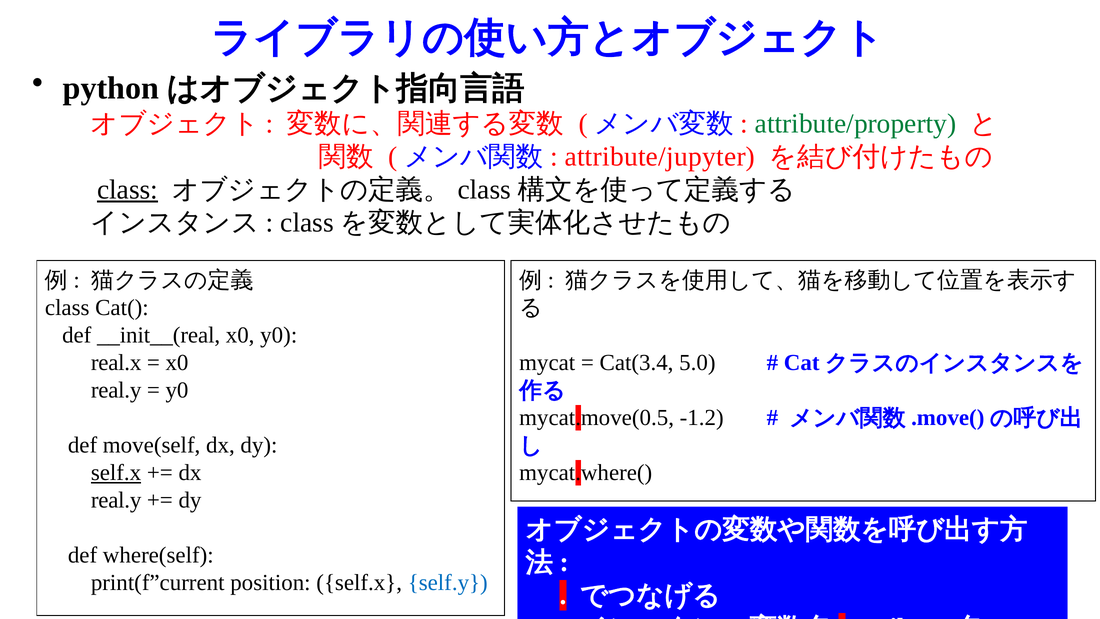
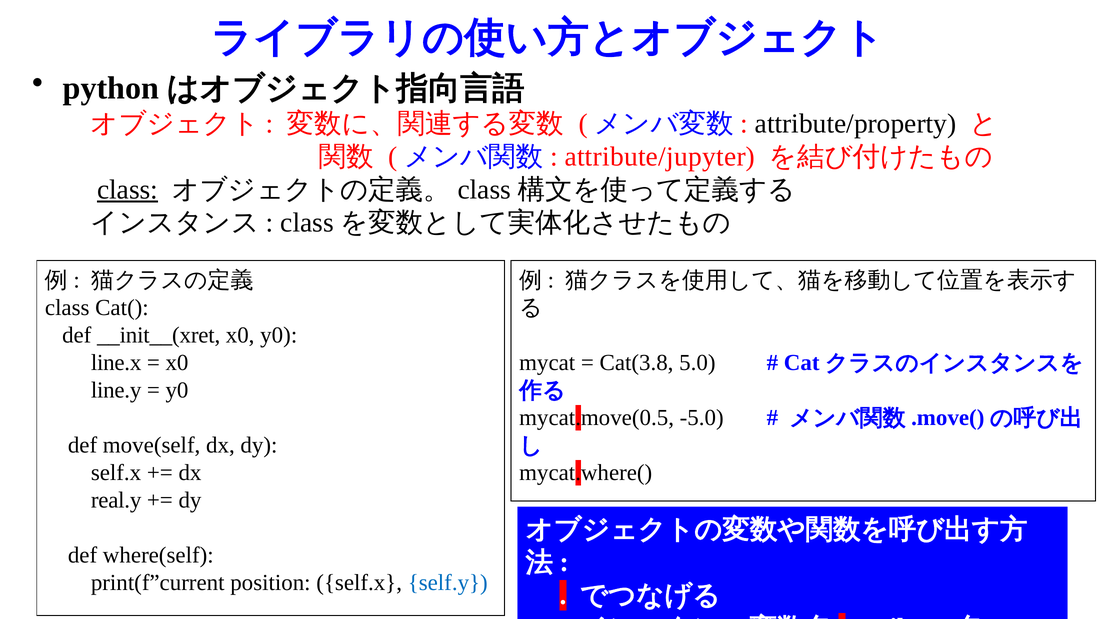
attribute/property colour: green -> black
__init__(real: __init__(real -> __init__(xret
real.x: real.x -> line.x
Cat(3.4: Cat(3.4 -> Cat(3.8
real.y at (116, 390): real.y -> line.y
-1.2: -1.2 -> -5.0
self.x at (116, 473) underline: present -> none
